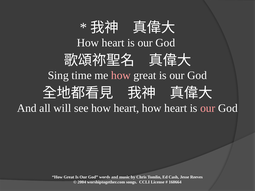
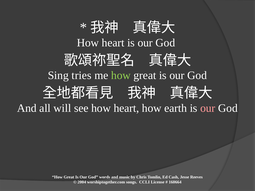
time: time -> tries
how at (121, 76) colour: pink -> light green
heart at (176, 108): heart -> earth
